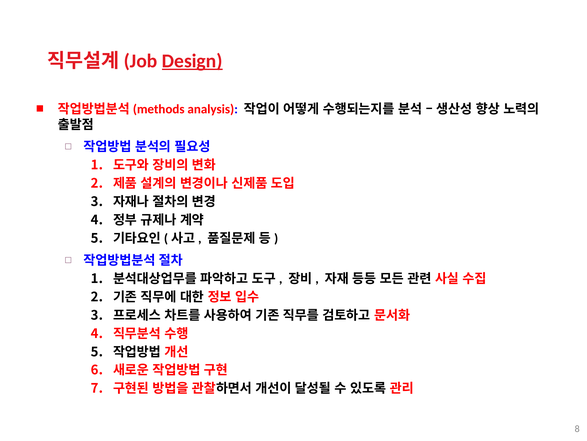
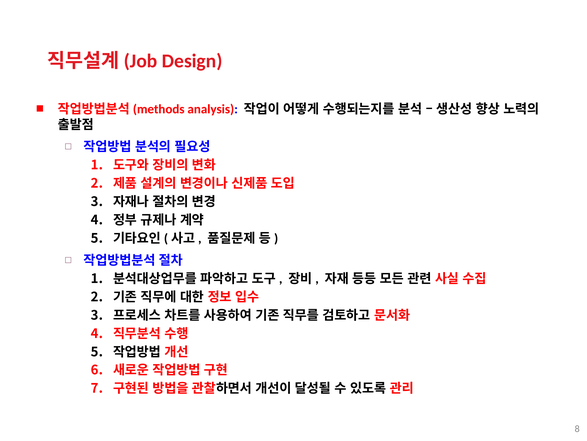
Design underline: present -> none
